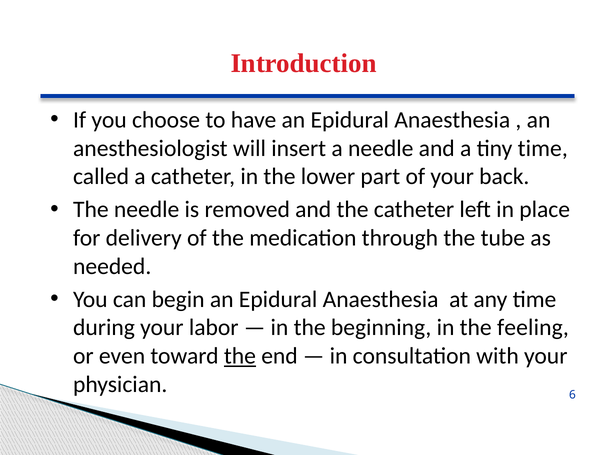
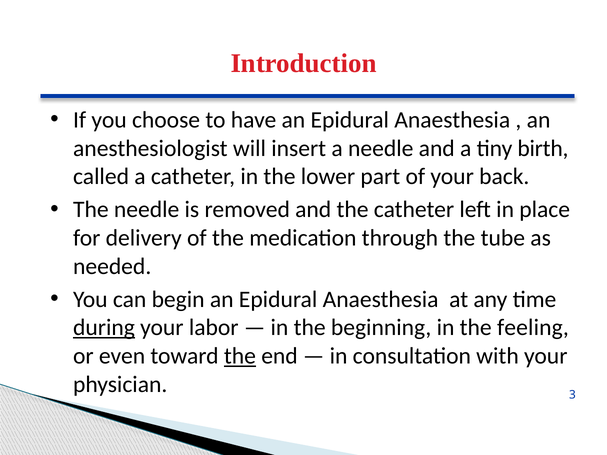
tiny time: time -> birth
during underline: none -> present
6: 6 -> 3
